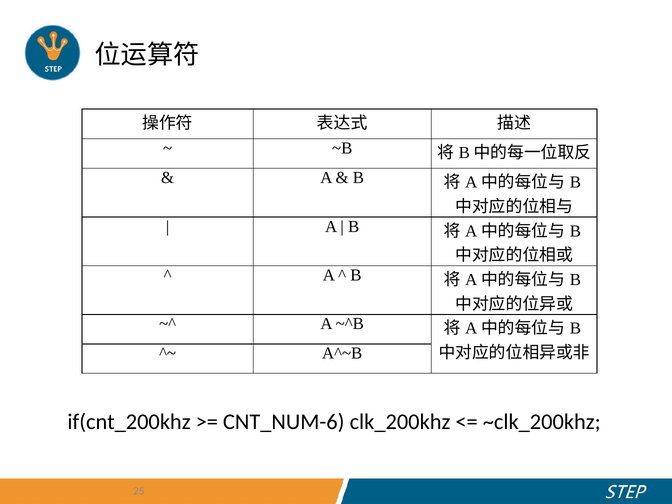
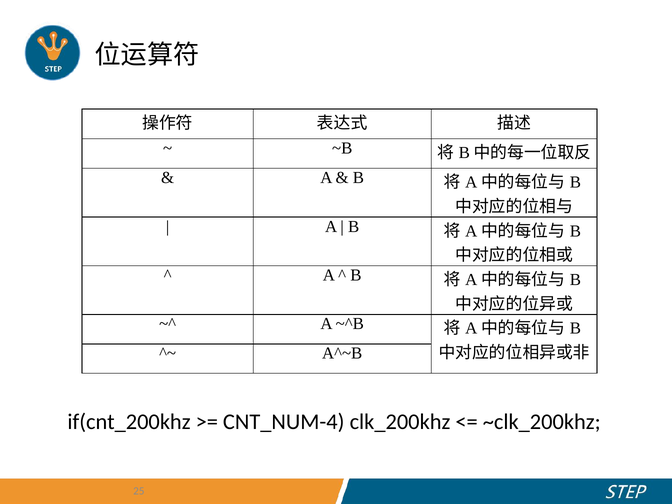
CNT_NUM-6: CNT_NUM-6 -> CNT_NUM-4
